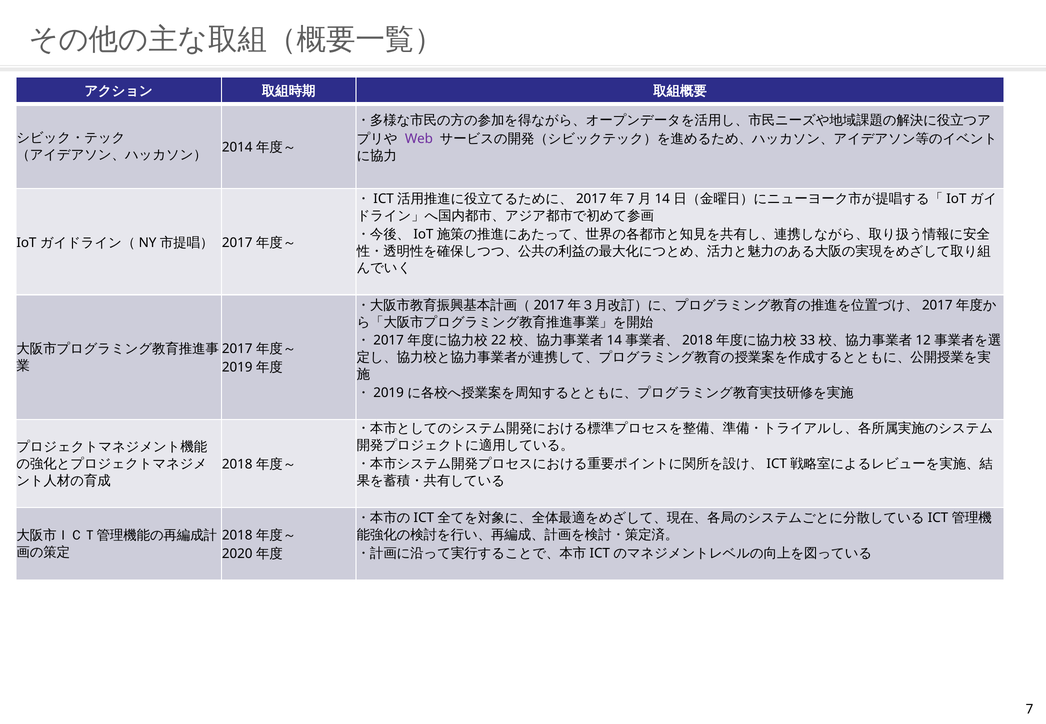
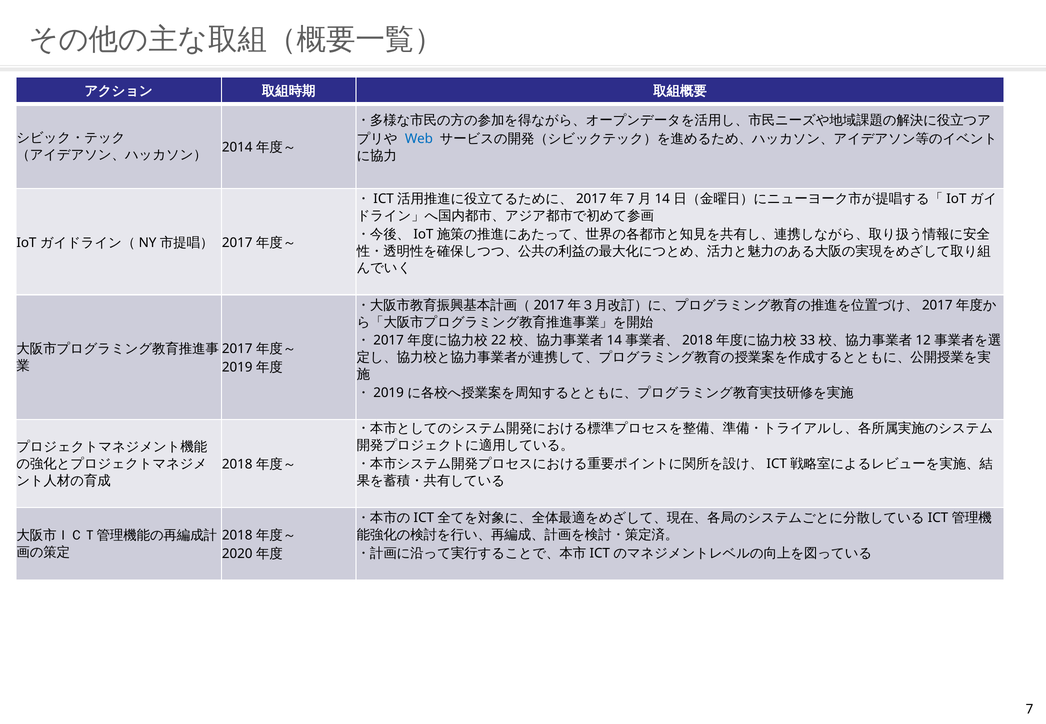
Web colour: purple -> blue
